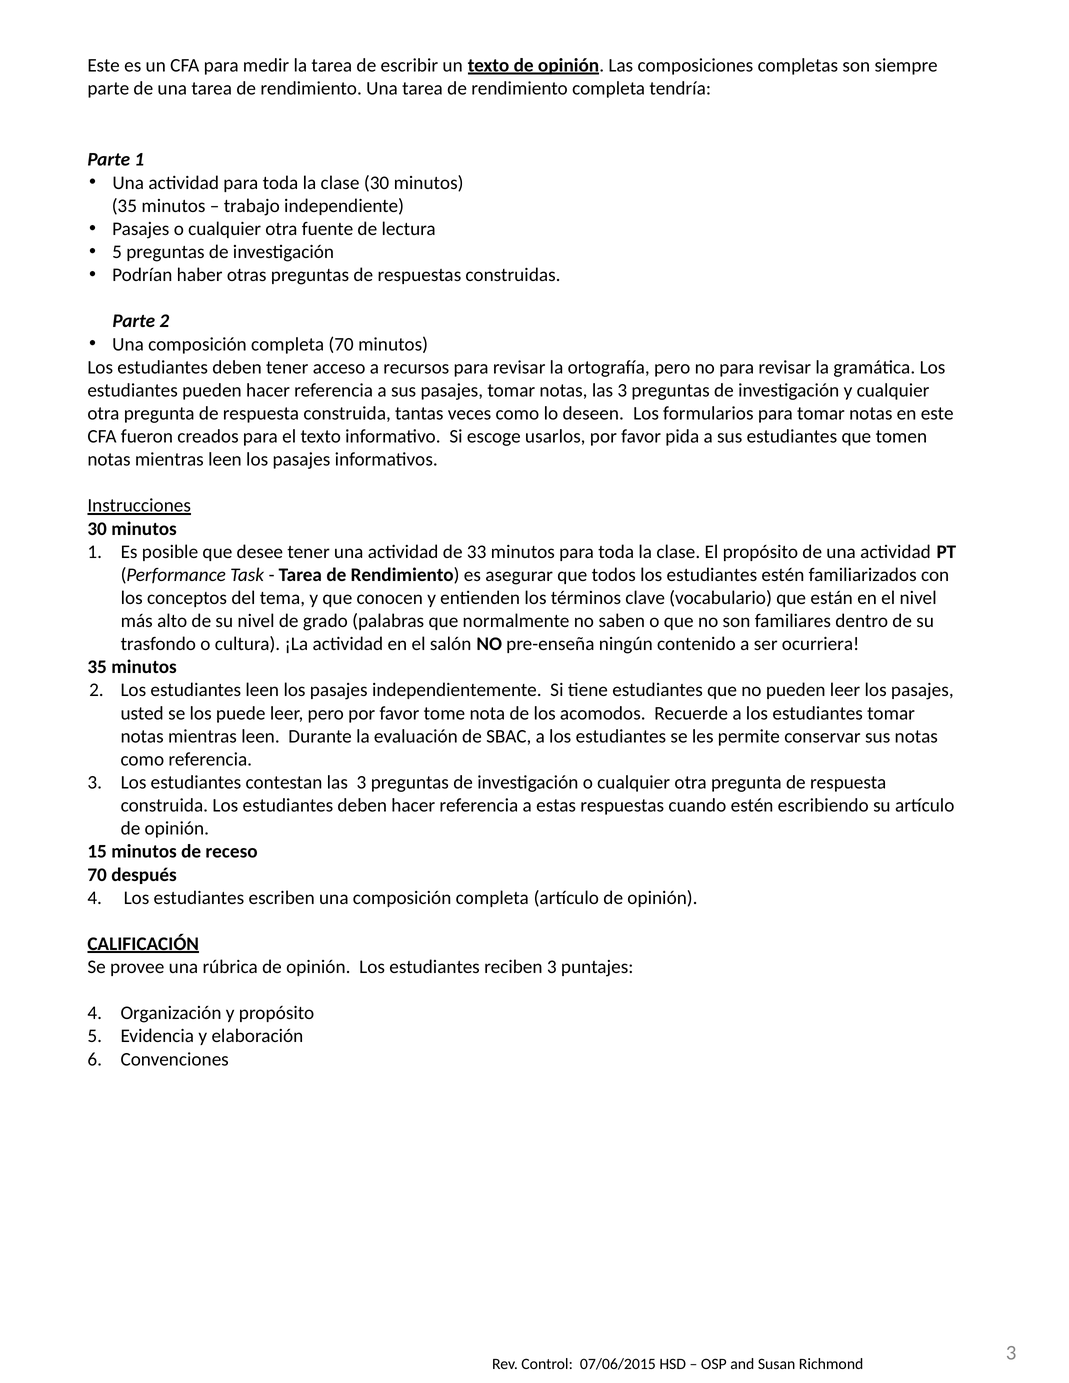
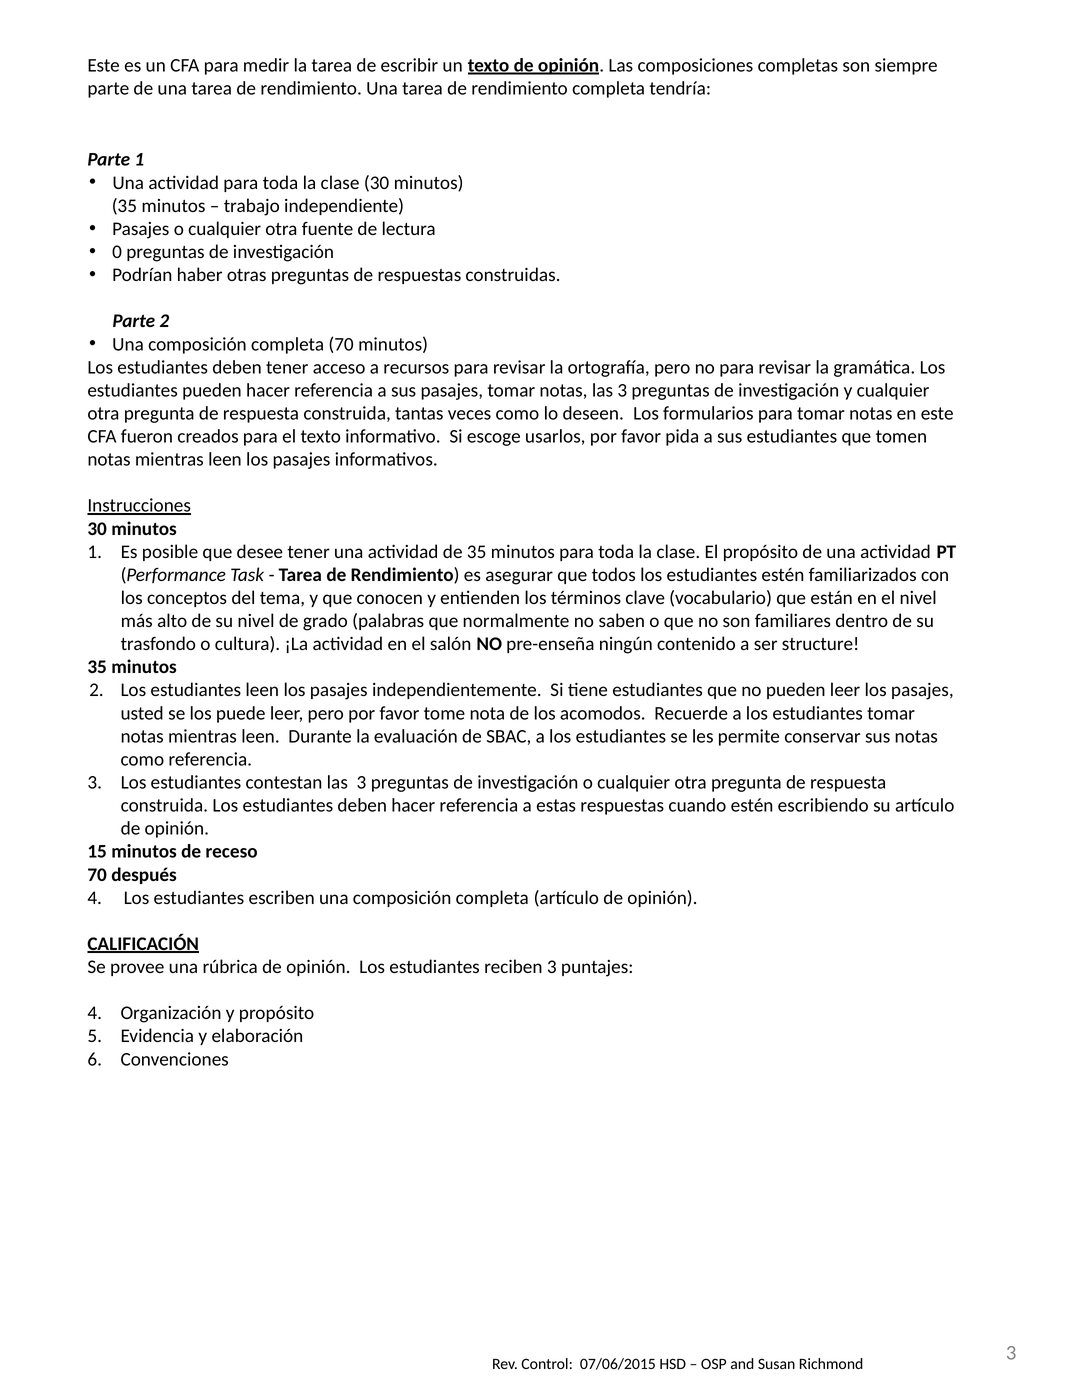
5 at (117, 252): 5 -> 0
de 33: 33 -> 35
ocurriera: ocurriera -> structure
